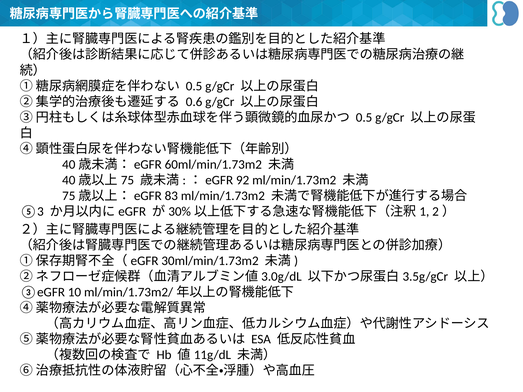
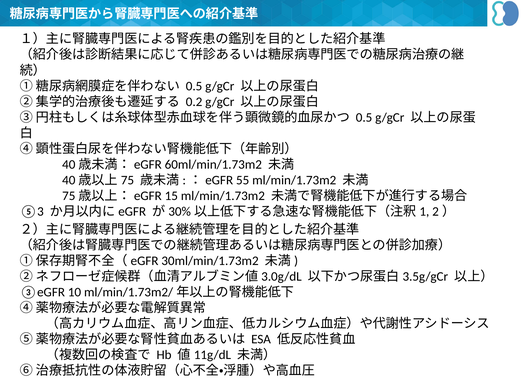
0.6: 0.6 -> 0.2
92: 92 -> 55
83: 83 -> 15
